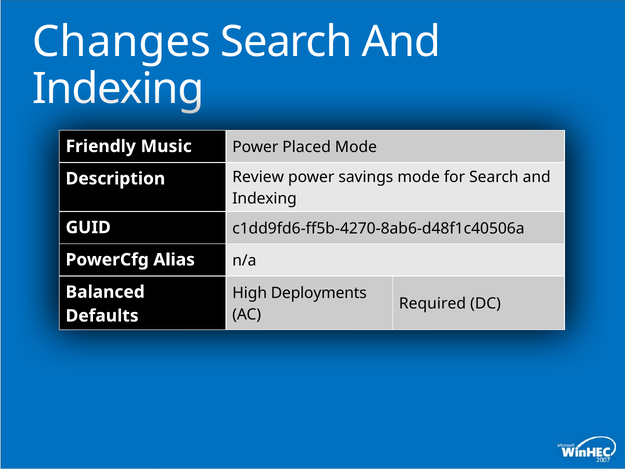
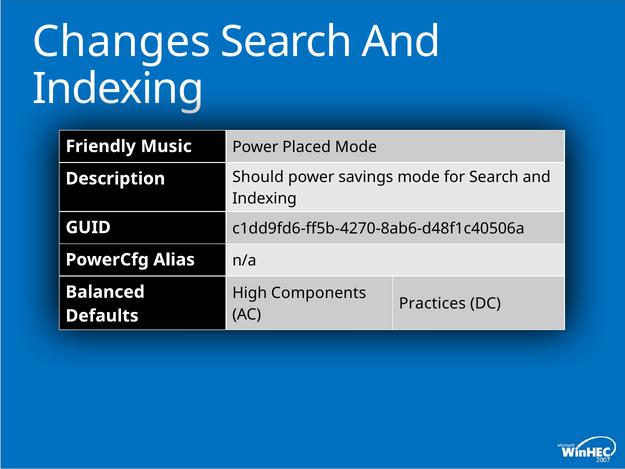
Review: Review -> Should
Deployments: Deployments -> Components
Required: Required -> Practices
